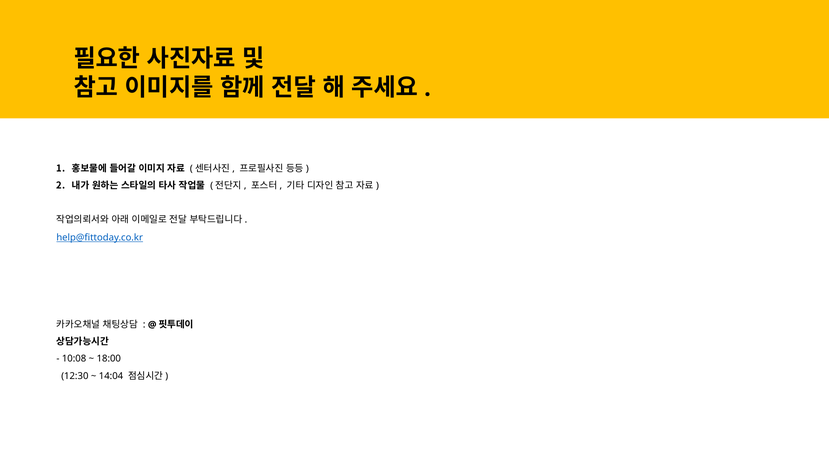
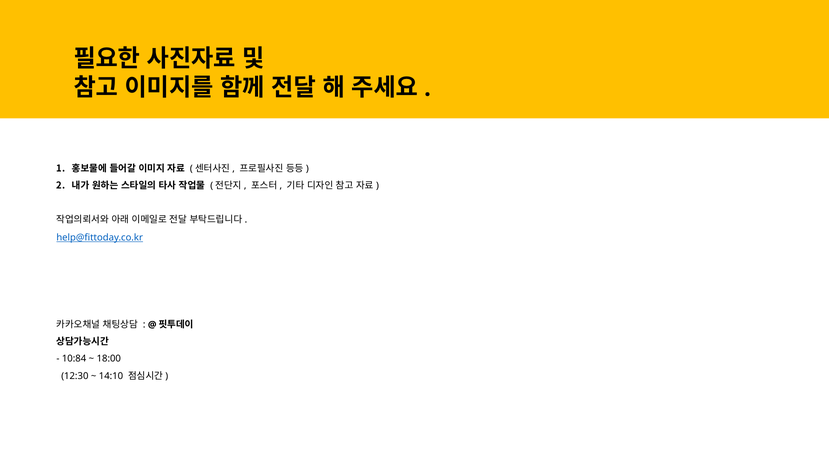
10:08: 10:08 -> 10:84
14:04: 14:04 -> 14:10
